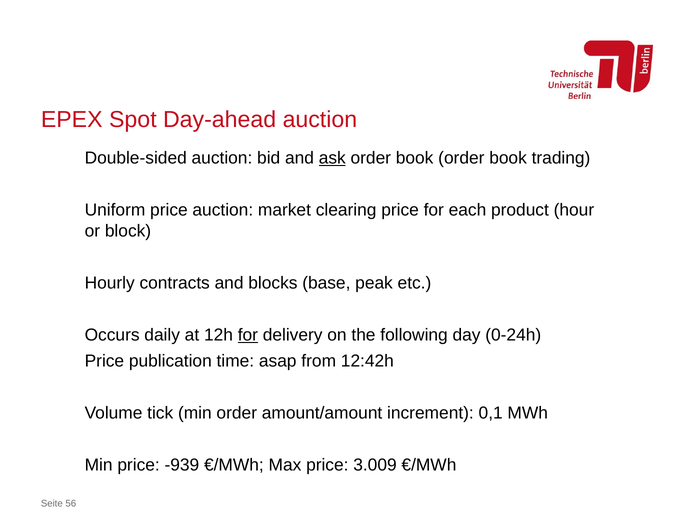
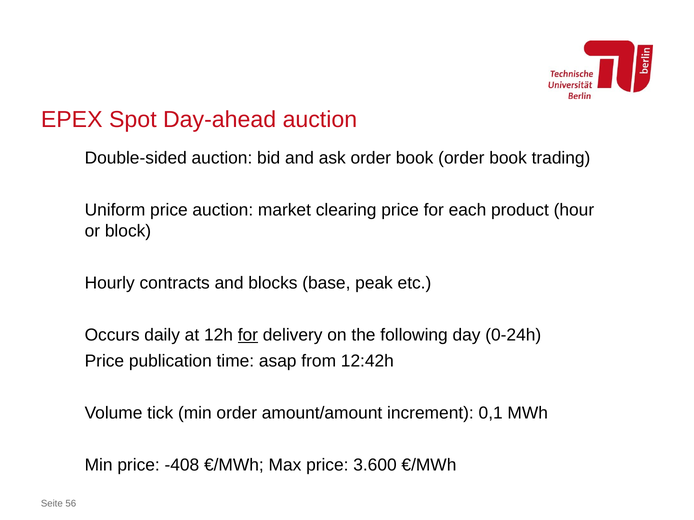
ask underline: present -> none
-939: -939 -> -408
3.009: 3.009 -> 3.600
